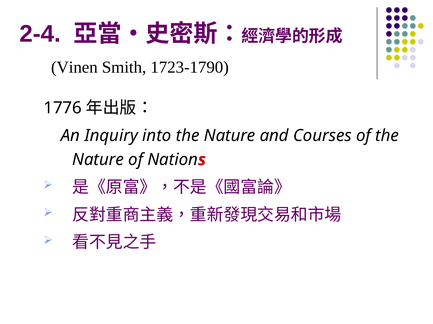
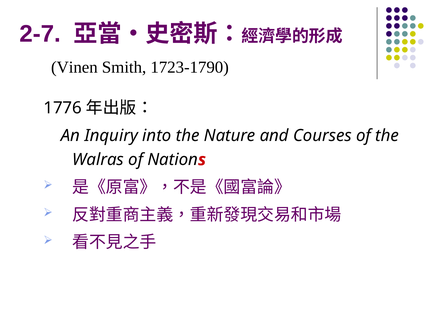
2-4: 2-4 -> 2-7
Nature at (98, 160): Nature -> Walras
